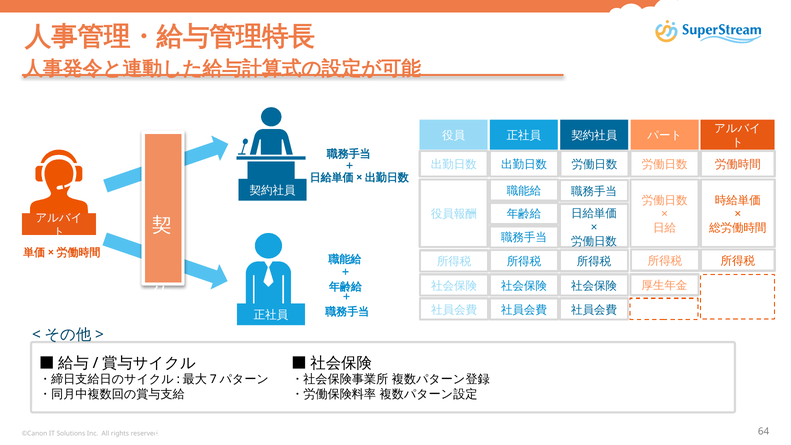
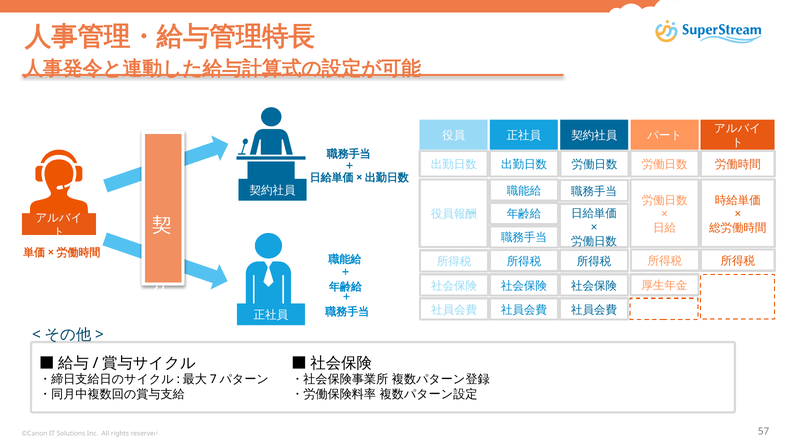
64: 64 -> 57
